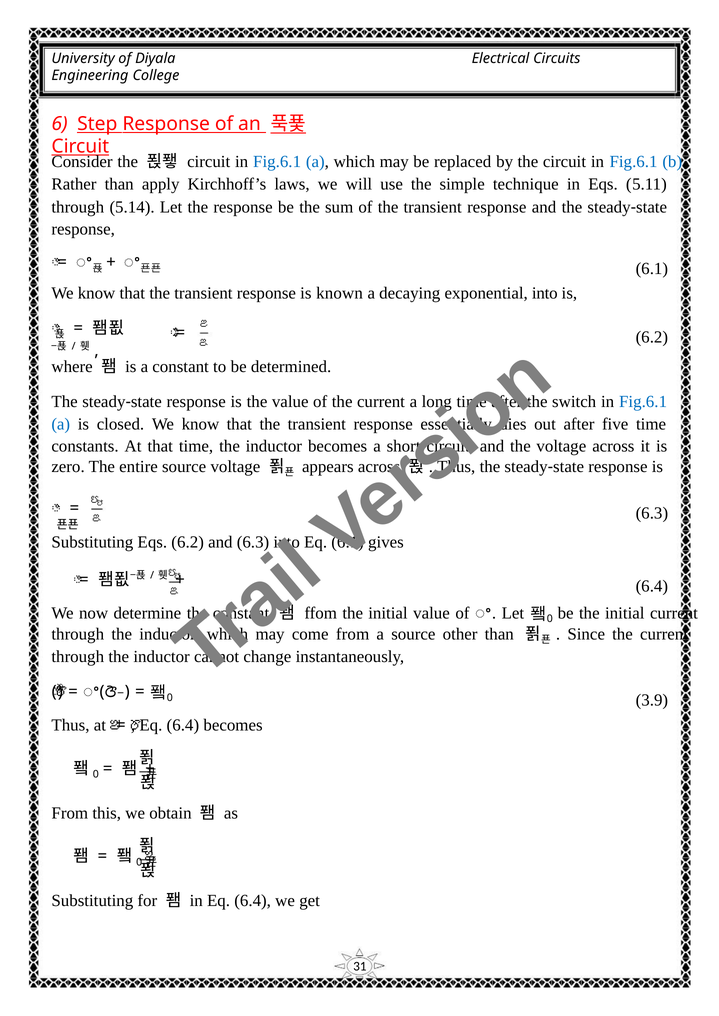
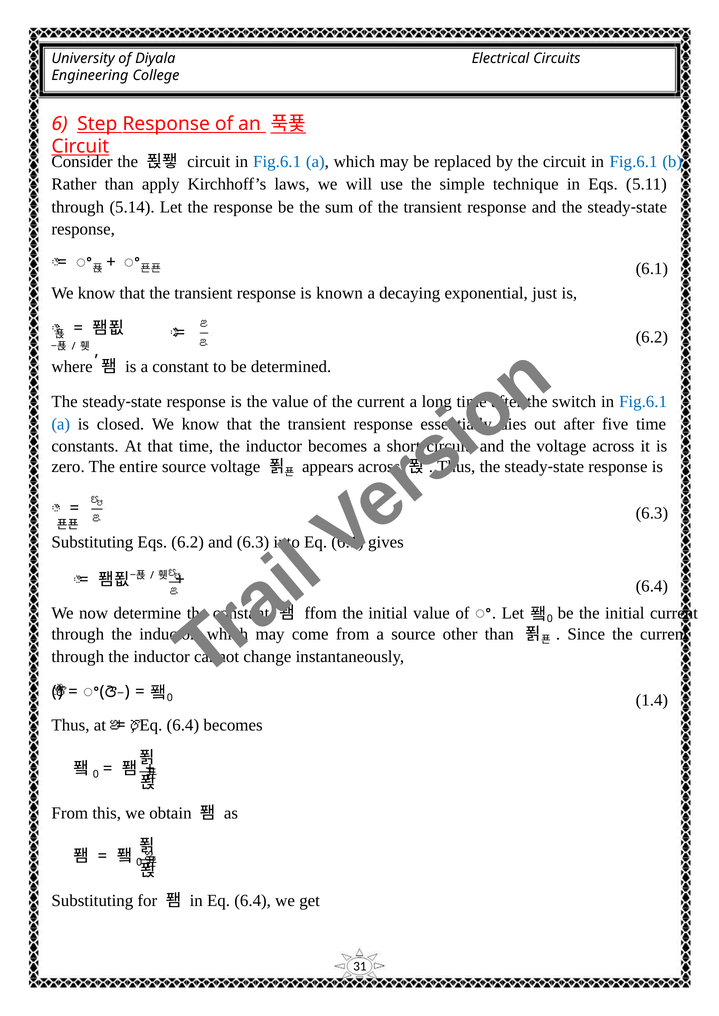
exponential into: into -> just
3.9: 3.9 -> 1.4
